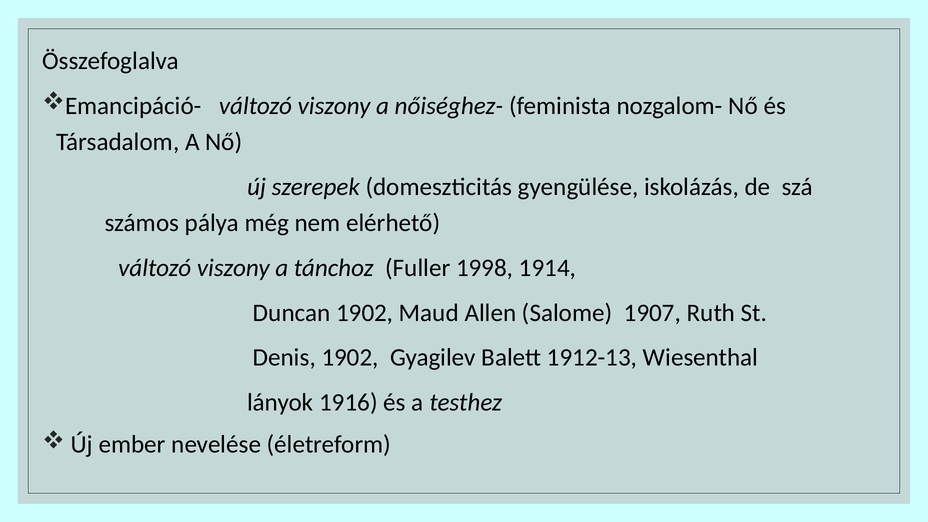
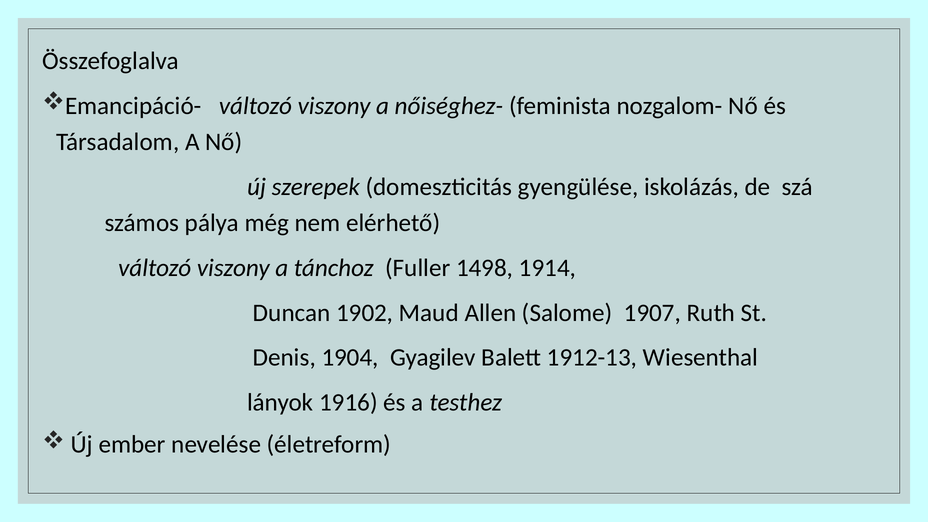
1998: 1998 -> 1498
Denis 1902: 1902 -> 1904
